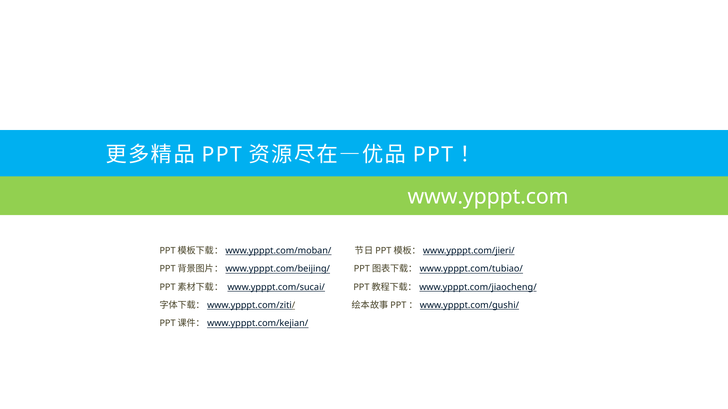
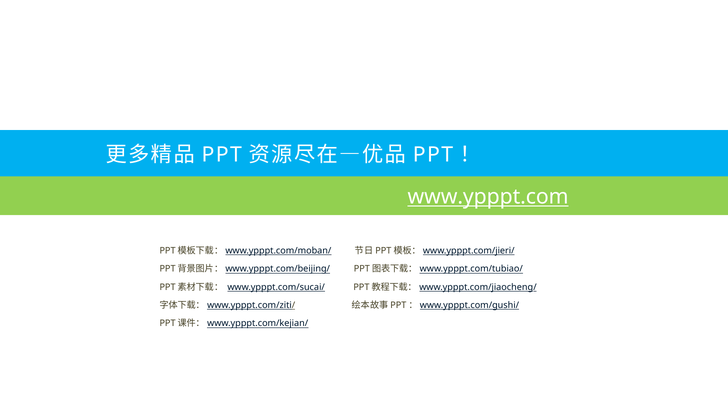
www.ypppt.com underline: none -> present
